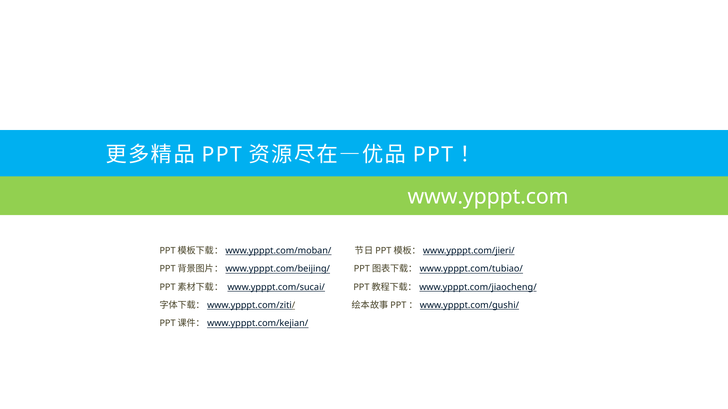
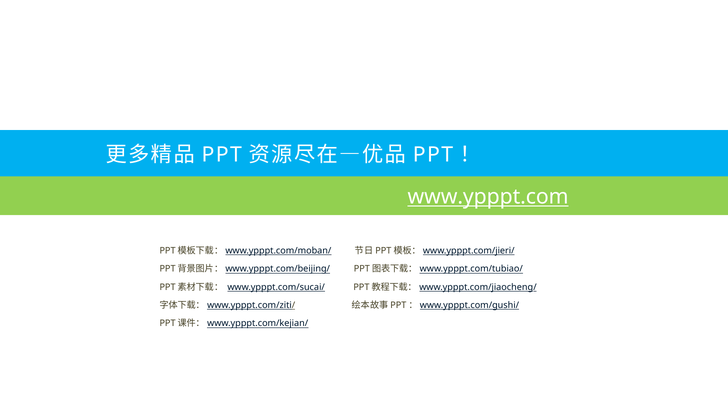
www.ypppt.com underline: none -> present
